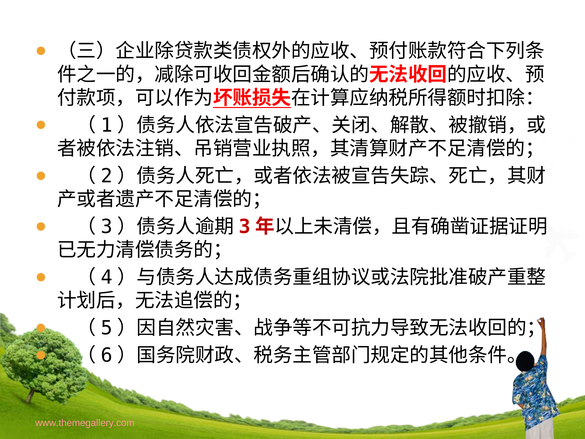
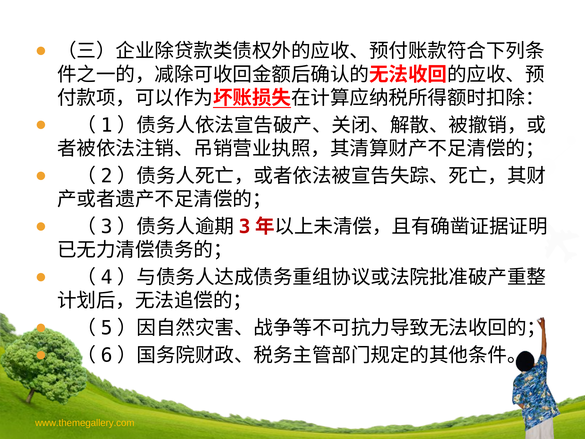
www.themegallery.com colour: pink -> yellow
